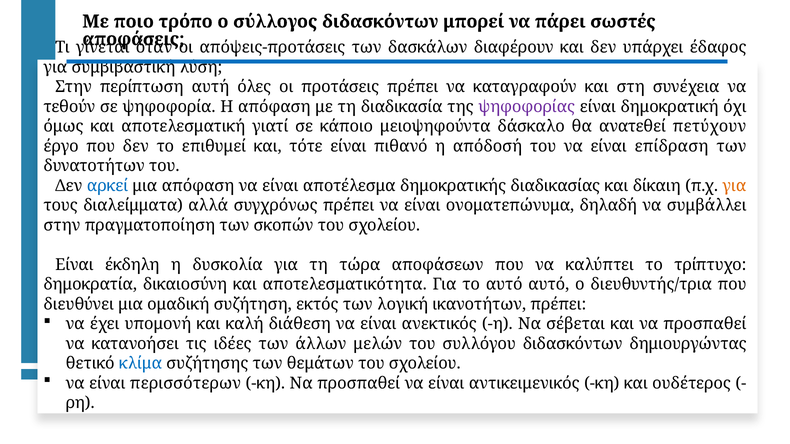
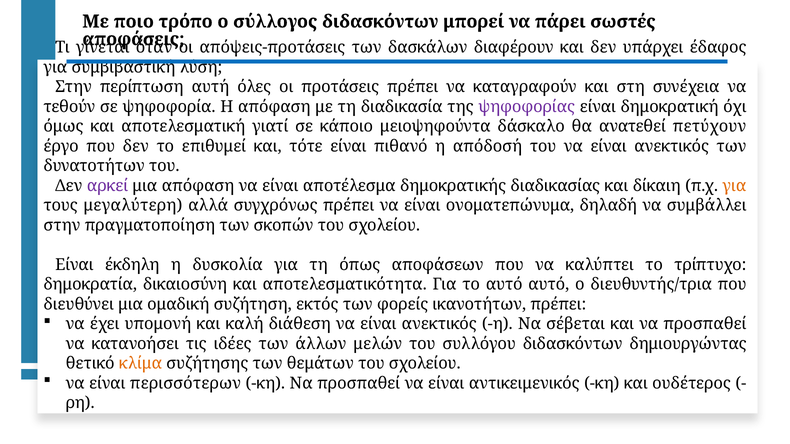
του να είναι επίδραση: επίδραση -> ανεκτικός
αρκεί colour: blue -> purple
διαλείμματα: διαλείμματα -> μεγαλύτερη
τώρα: τώρα -> όπως
λογική: λογική -> φορείς
κλίμα colour: blue -> orange
